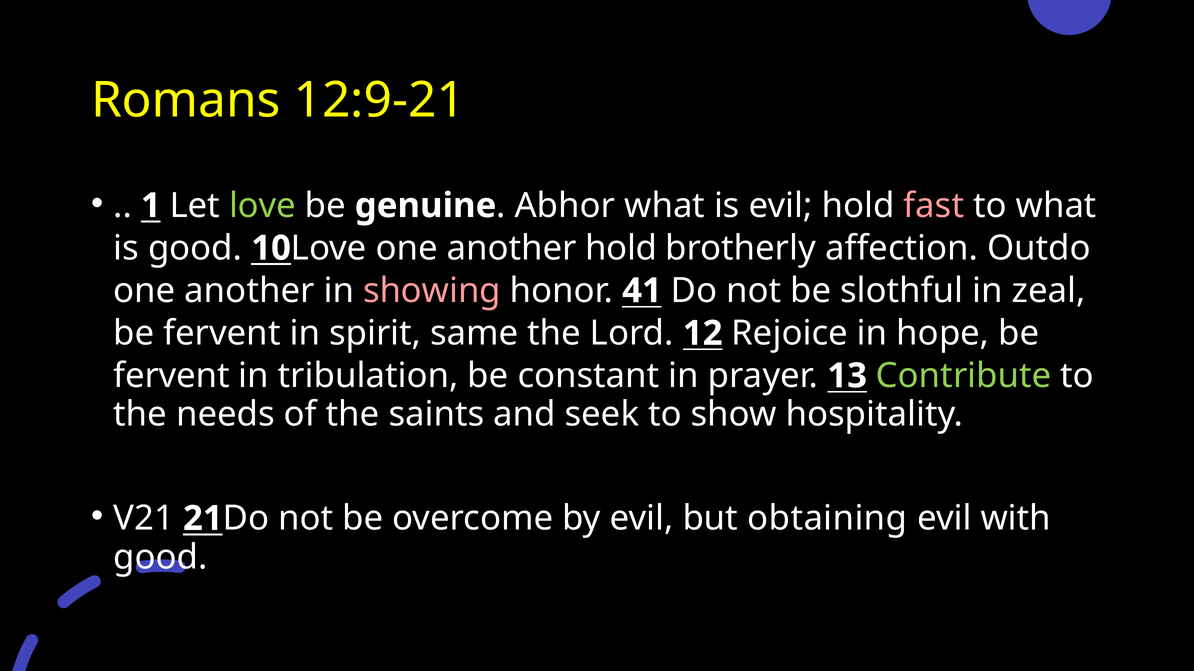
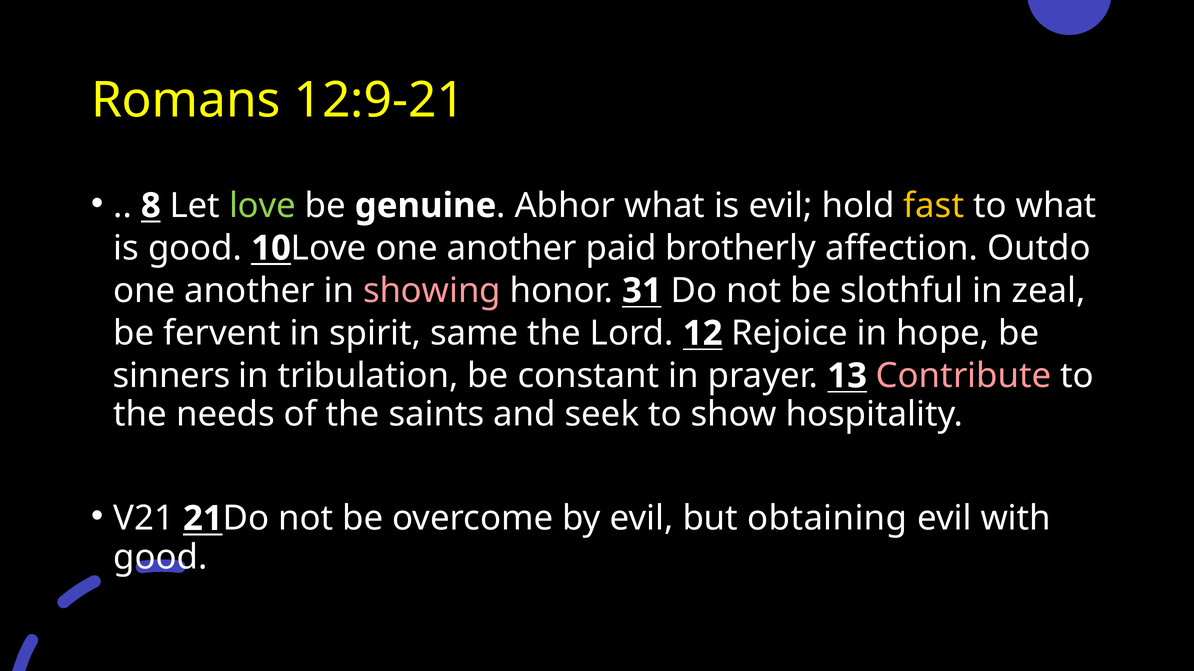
1: 1 -> 8
fast colour: pink -> yellow
another hold: hold -> paid
41: 41 -> 31
fervent at (172, 376): fervent -> sinners
Contribute colour: light green -> pink
